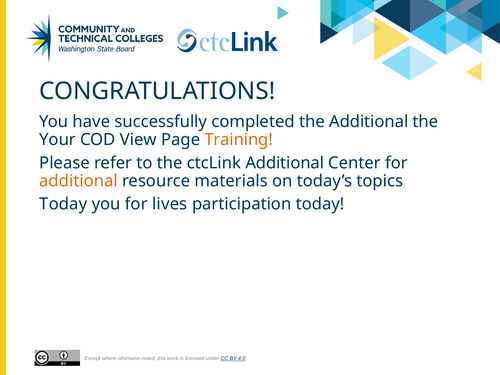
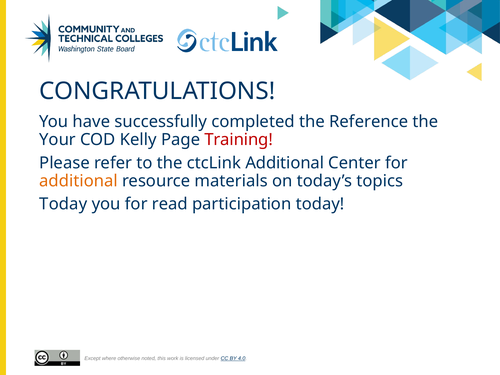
the Additional: Additional -> Reference
View: View -> Kelly
Training colour: orange -> red
lives: lives -> read
